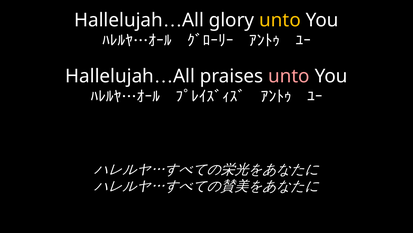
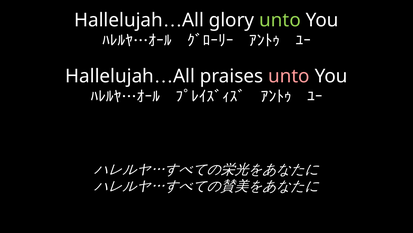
unto at (280, 20) colour: yellow -> light green
